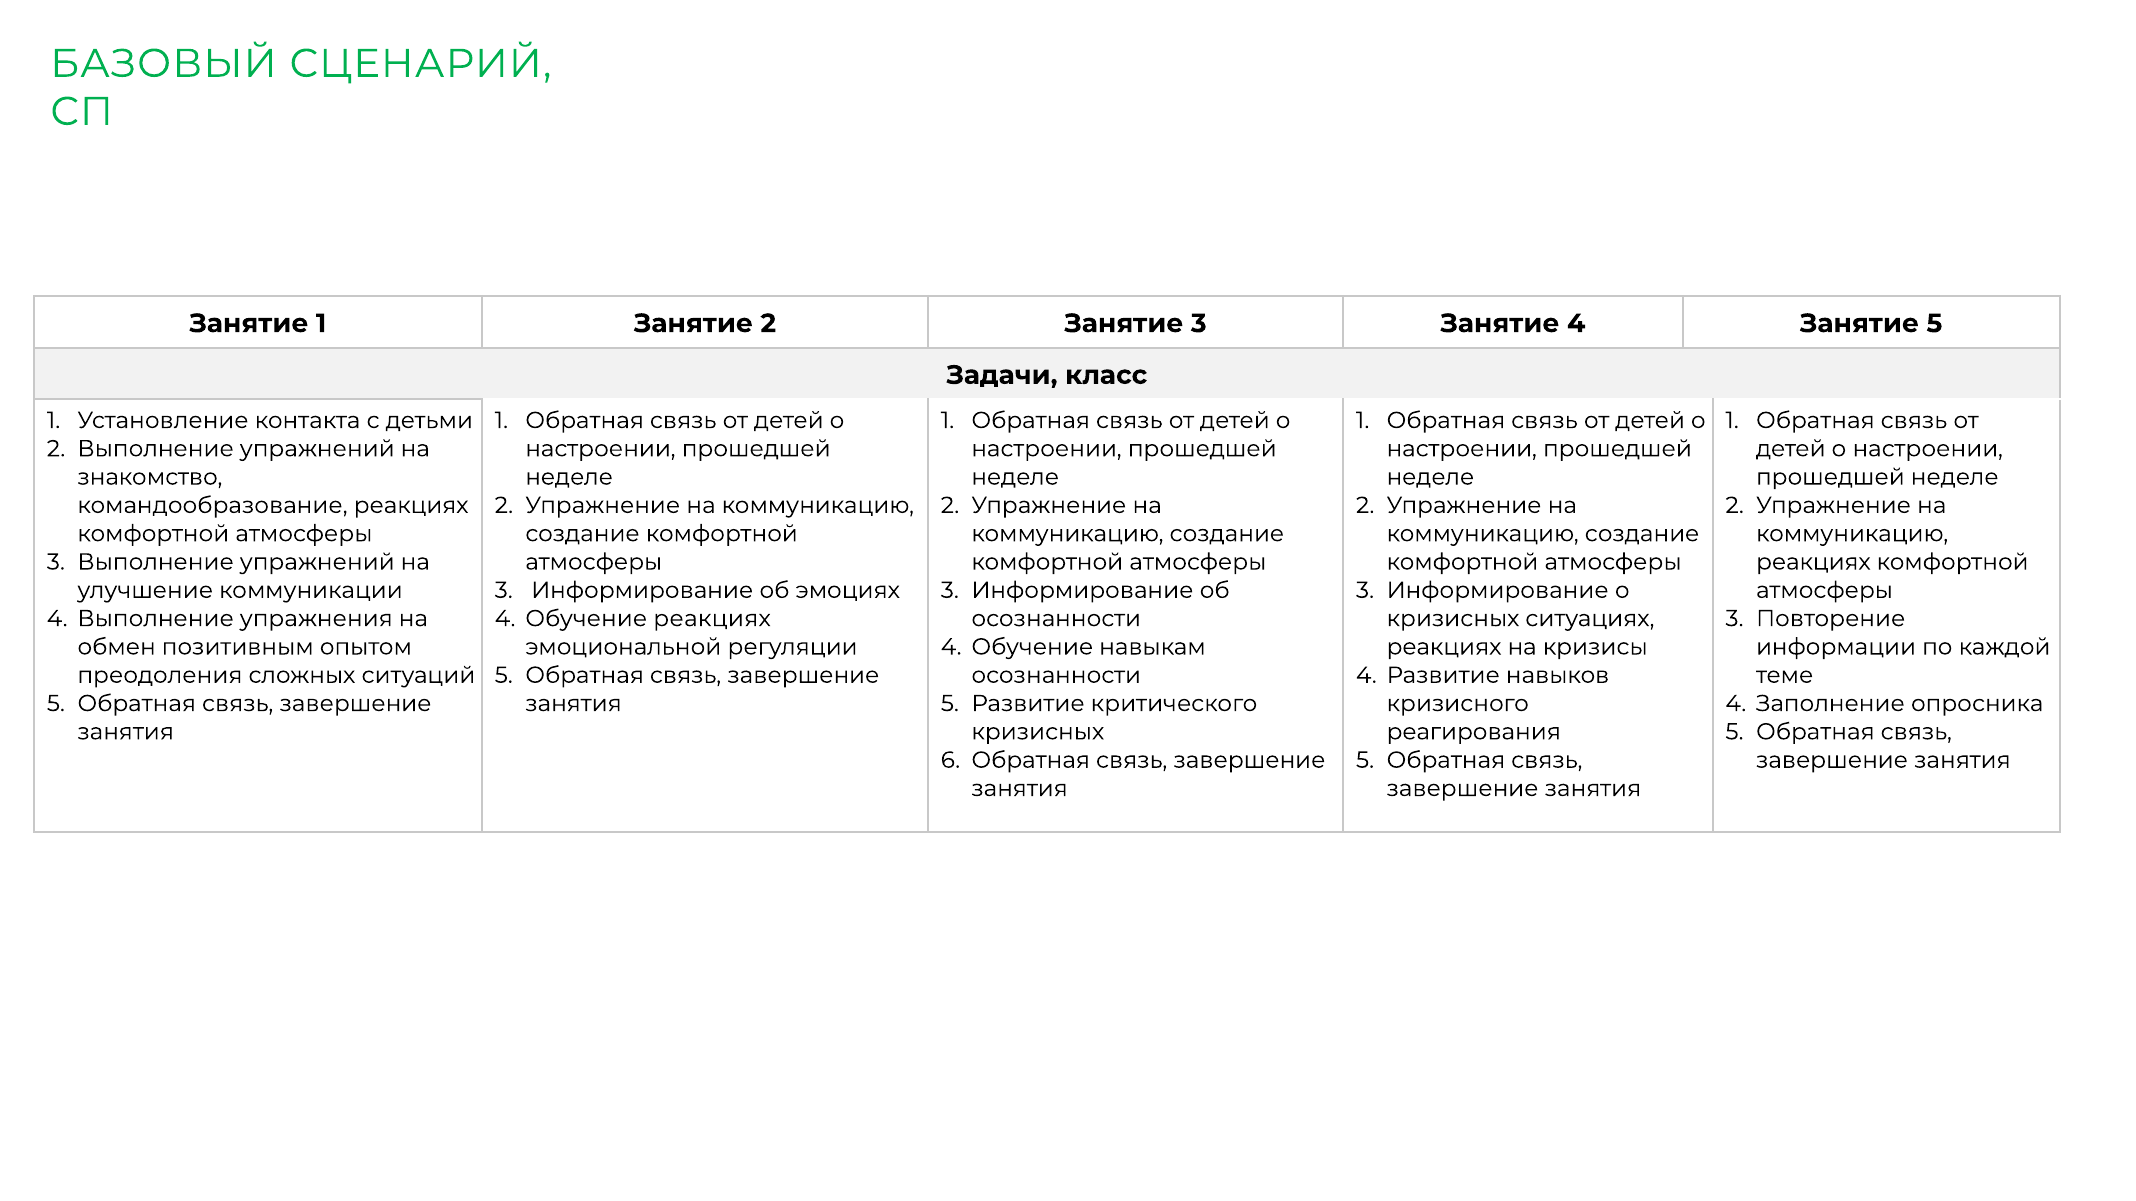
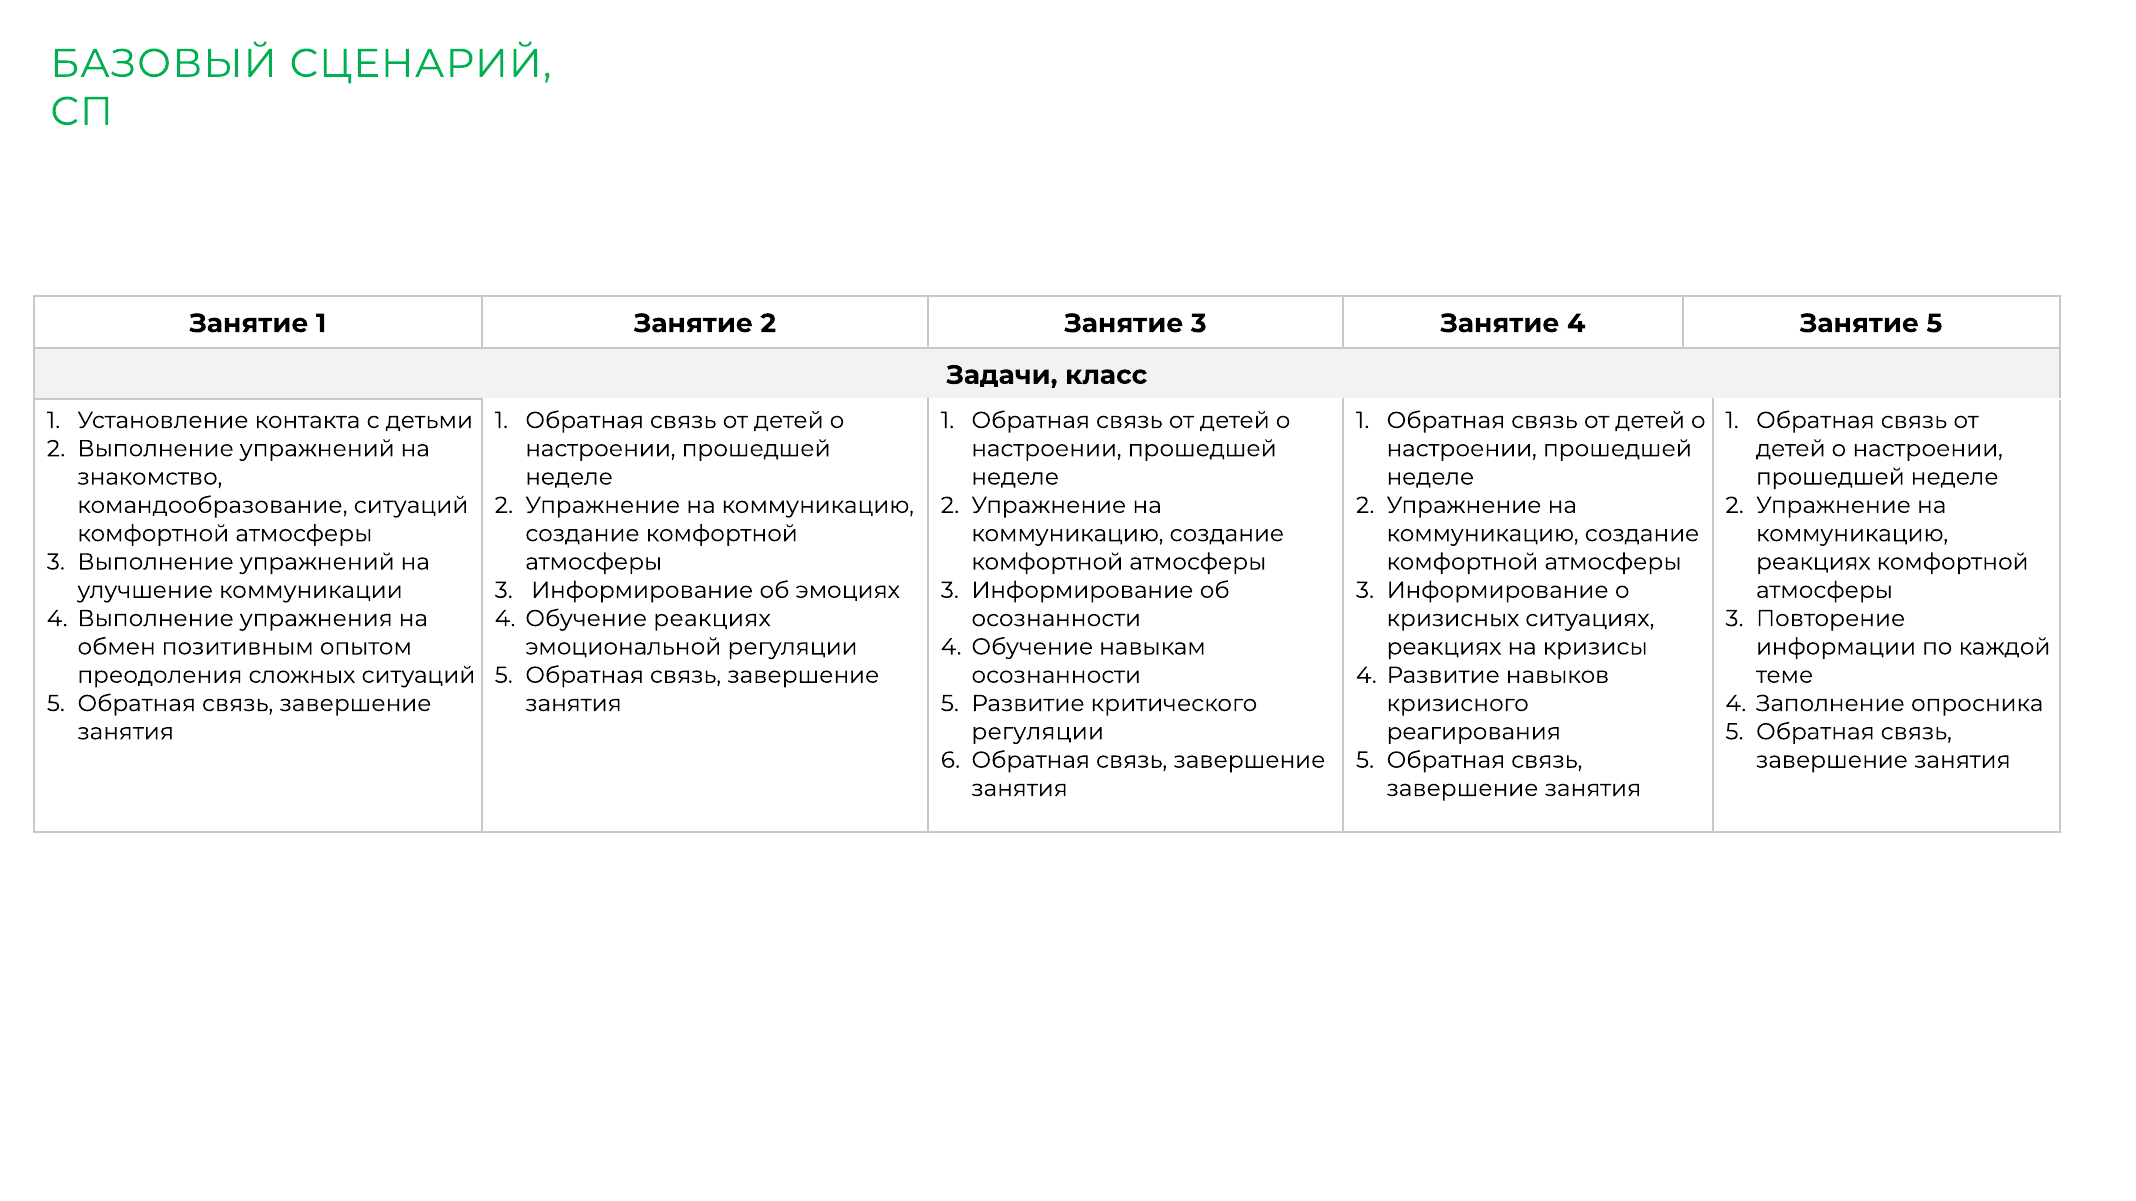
командообразование реакциях: реакциях -> ситуаций
кризисных at (1038, 732): кризисных -> регуляции
